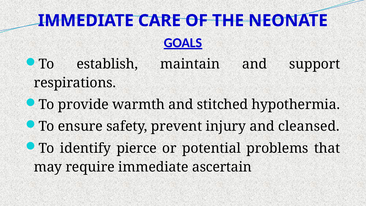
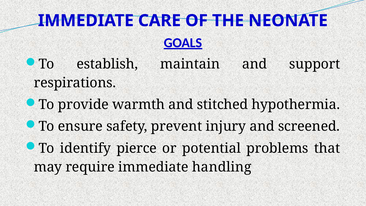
cleansed: cleansed -> screened
ascertain: ascertain -> handling
